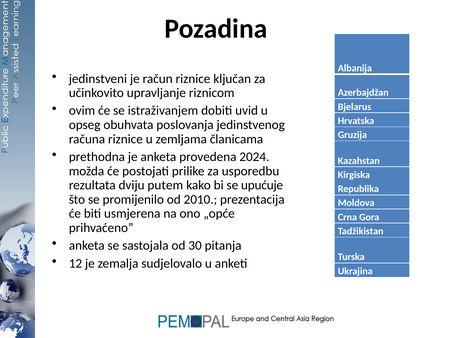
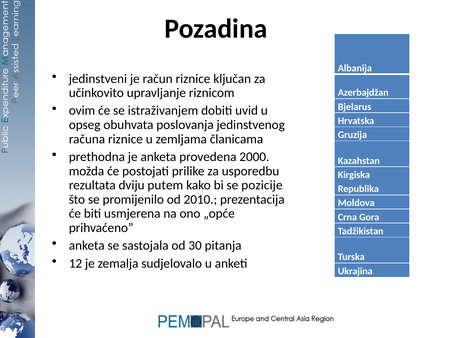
2024: 2024 -> 2000
upućuje: upućuje -> pozicije
